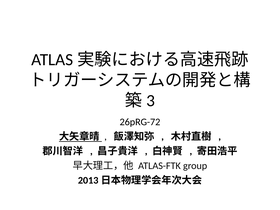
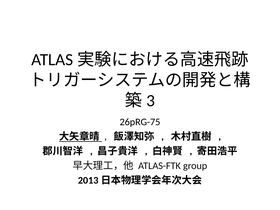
26pRG-72: 26pRG-72 -> 26pRG-75
